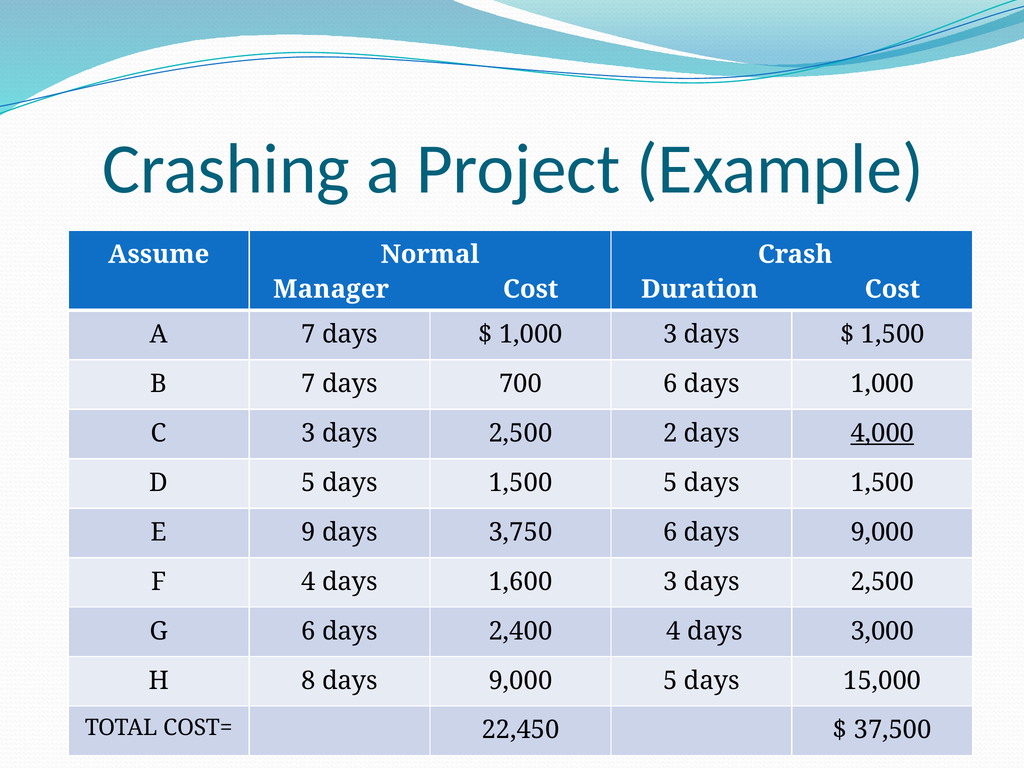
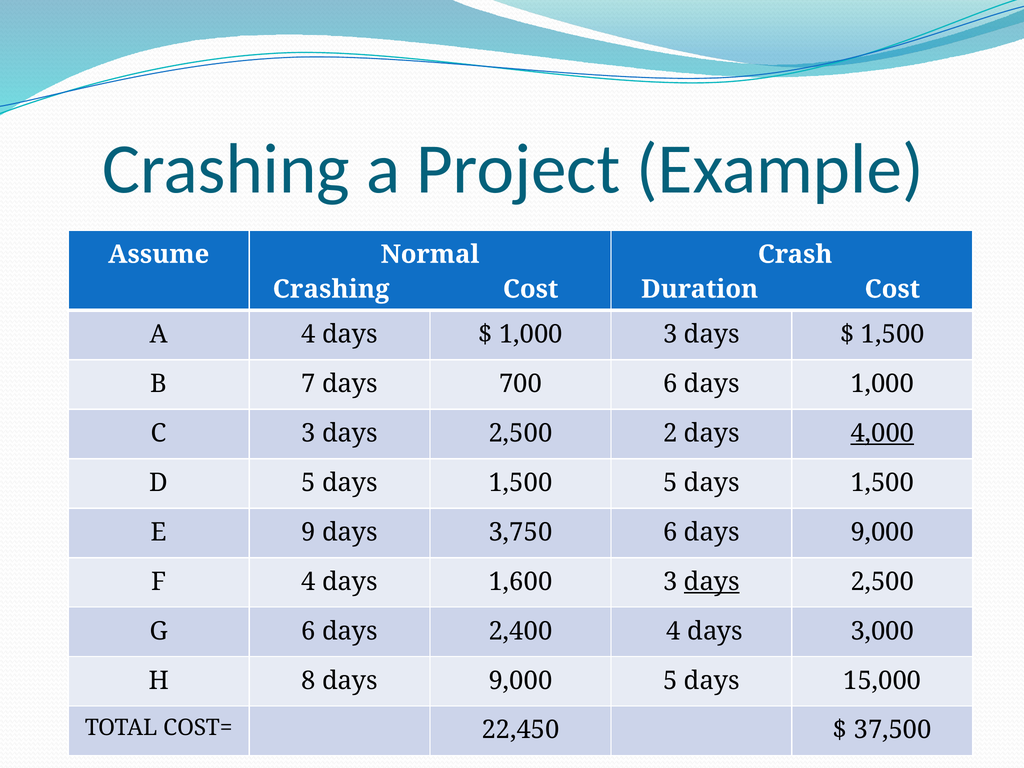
Manager at (331, 289): Manager -> Crashing
A 7: 7 -> 4
days at (712, 582) underline: none -> present
